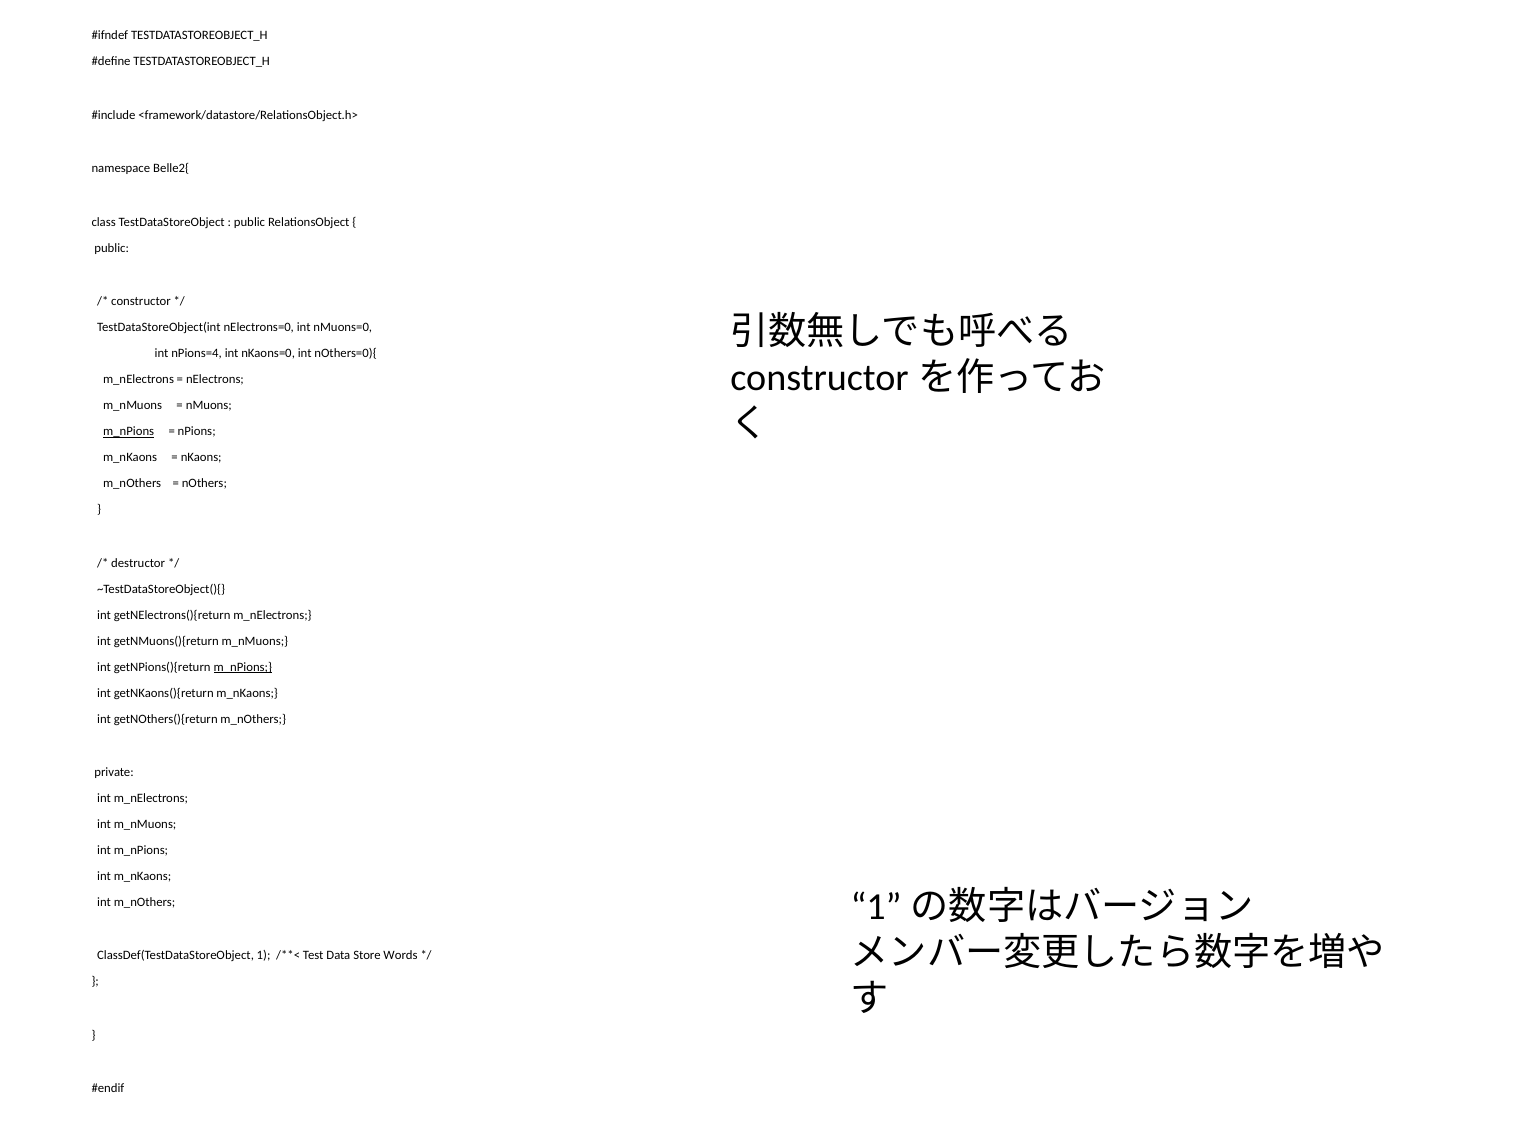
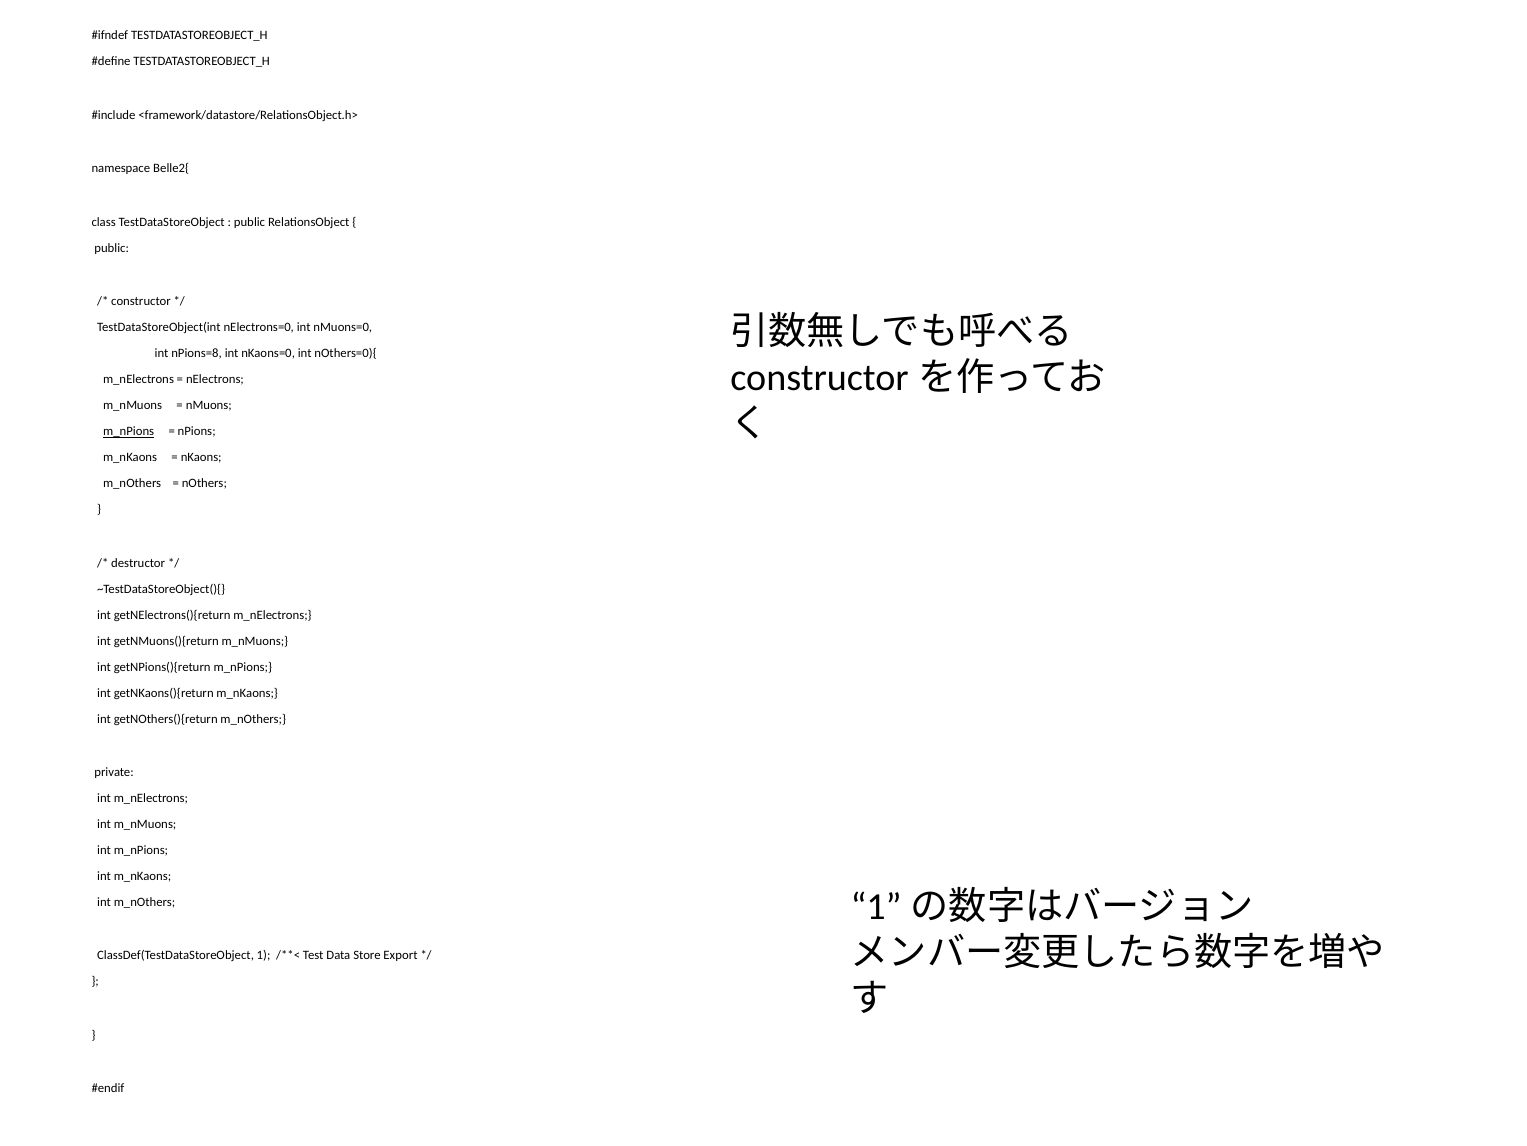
nPions=4: nPions=4 -> nPions=8
m_nPions at (243, 666) underline: present -> none
Words: Words -> Export
